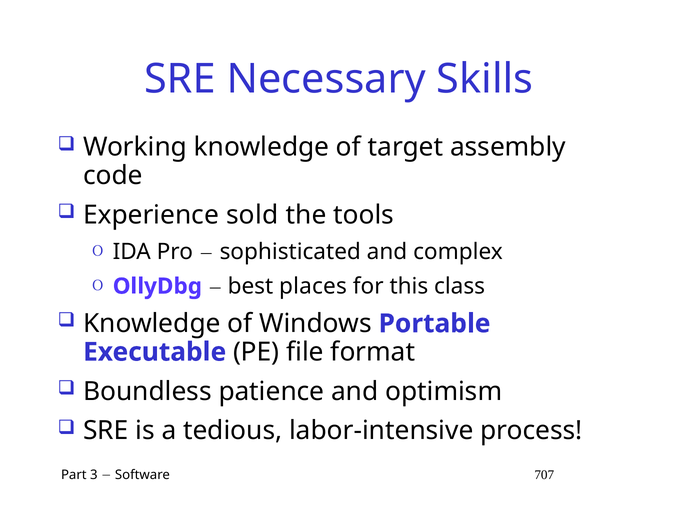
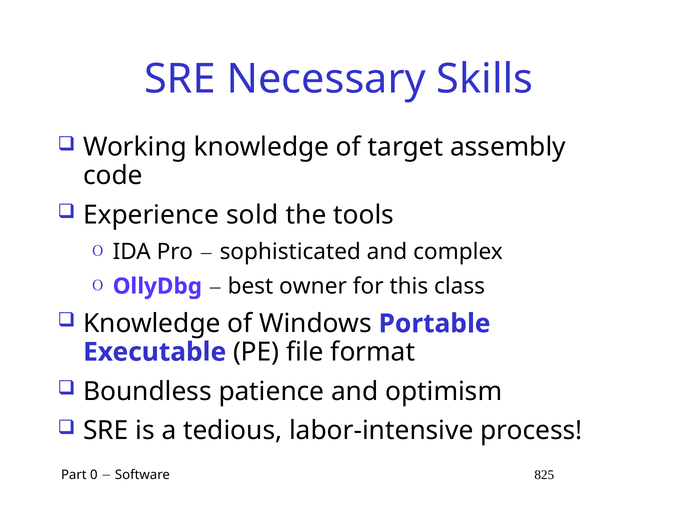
places: places -> owner
3: 3 -> 0
707: 707 -> 825
